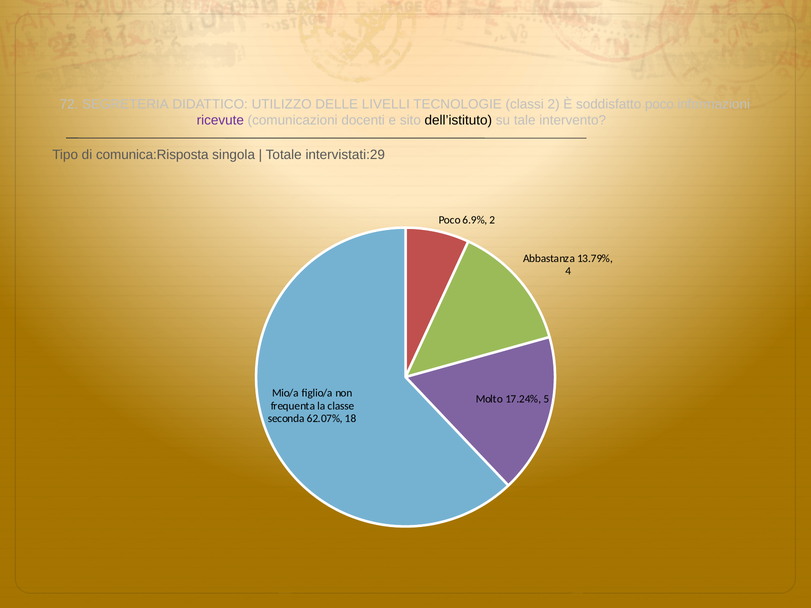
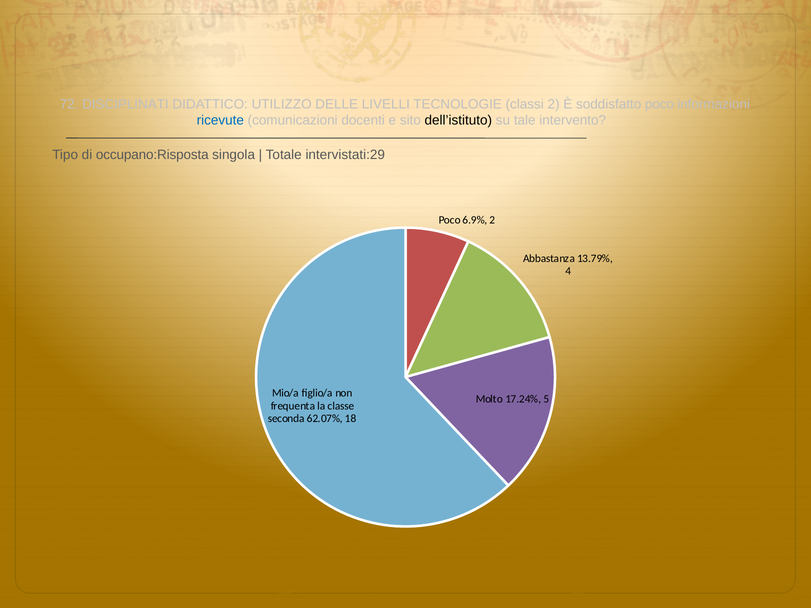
SEGRETERIA: SEGRETERIA -> DISCIPLINATI
ricevute colour: purple -> blue
comunica:Risposta: comunica:Risposta -> occupano:Risposta
